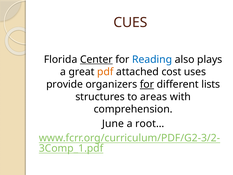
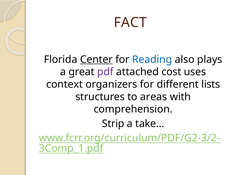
CUES: CUES -> FACT
pdf colour: orange -> purple
provide: provide -> context
for at (147, 84) underline: present -> none
June: June -> Strip
root…: root… -> take…
